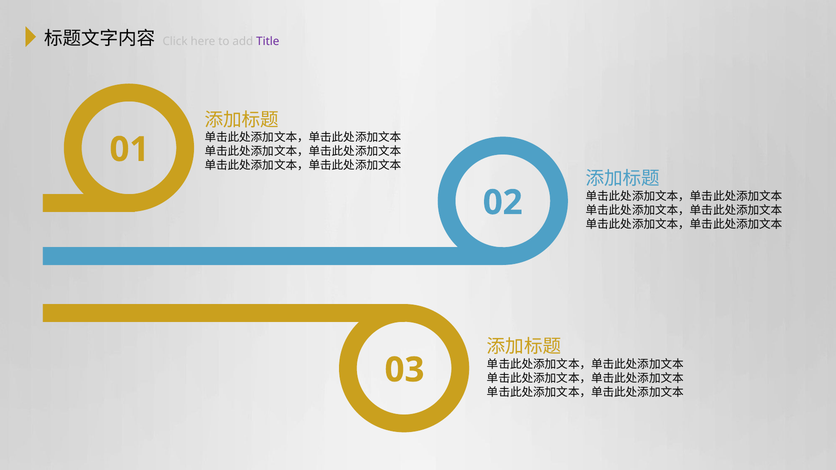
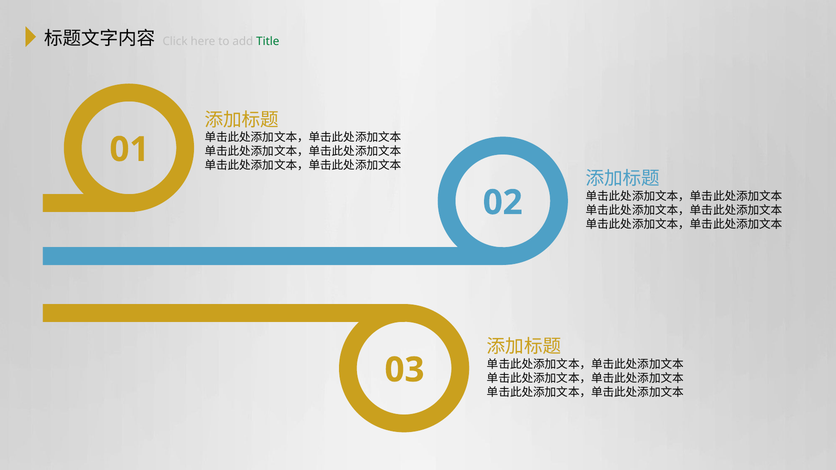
Title colour: purple -> green
